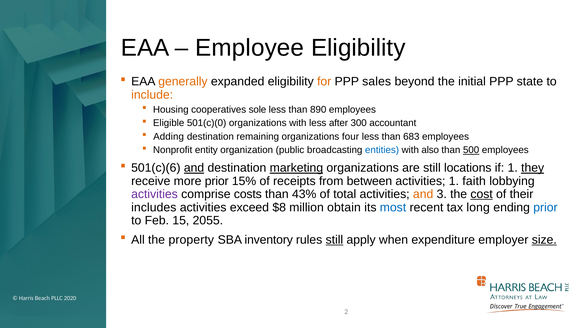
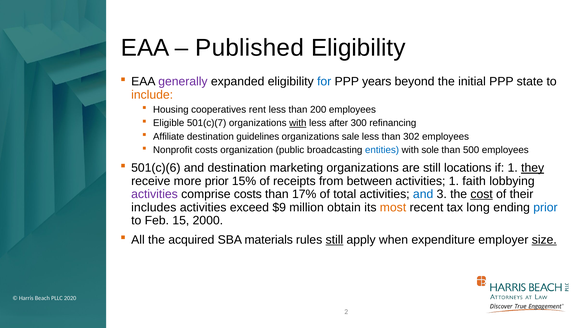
Employee: Employee -> Published
generally colour: orange -> purple
for colour: orange -> blue
sales: sales -> years
sole: sole -> rent
890: 890 -> 200
501(c)(0: 501(c)(0 -> 501(c)(7
with at (298, 123) underline: none -> present
accountant: accountant -> refinancing
Adding: Adding -> Affiliate
remaining: remaining -> guidelines
four: four -> sale
683: 683 -> 302
Nonprofit entity: entity -> costs
also: also -> sole
500 underline: present -> none
and at (194, 168) underline: present -> none
marketing underline: present -> none
43%: 43% -> 17%
and at (423, 194) colour: orange -> blue
$8: $8 -> $9
most colour: blue -> orange
2055: 2055 -> 2000
property: property -> acquired
inventory: inventory -> materials
